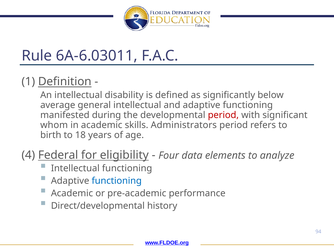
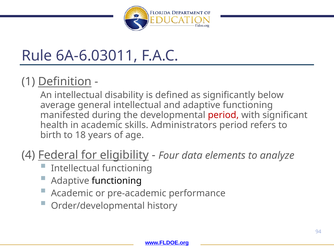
whom: whom -> health
functioning at (117, 181) colour: blue -> black
Direct/developmental: Direct/developmental -> Order/developmental
